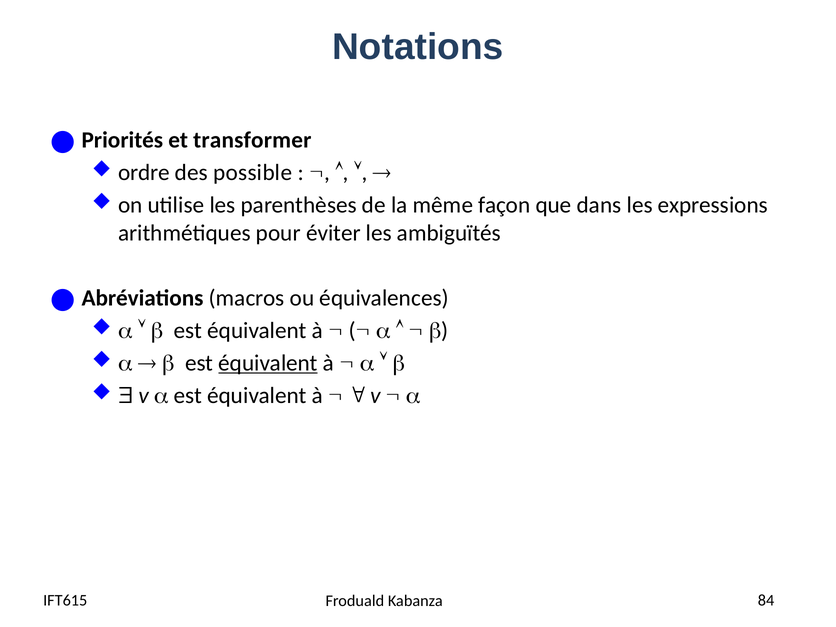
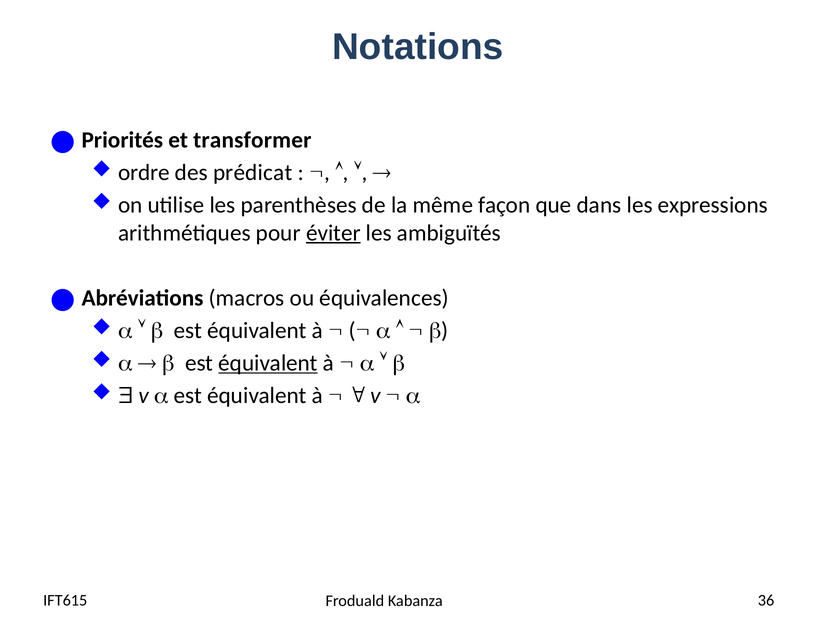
possible: possible -> prédicat
éviter underline: none -> present
84: 84 -> 36
